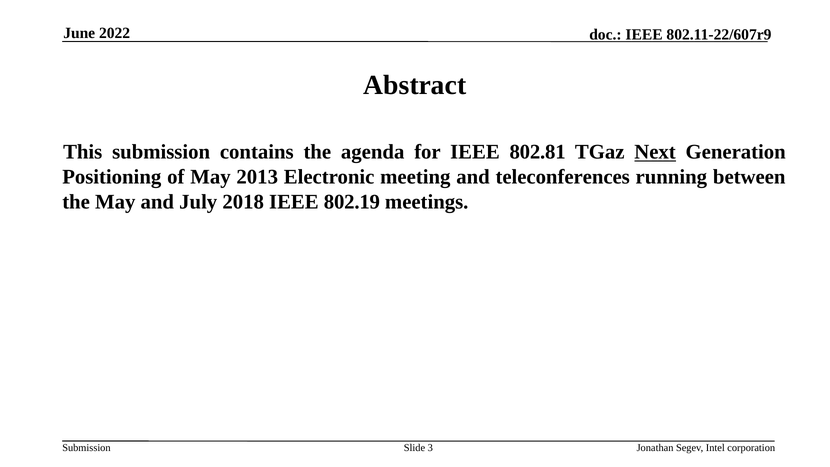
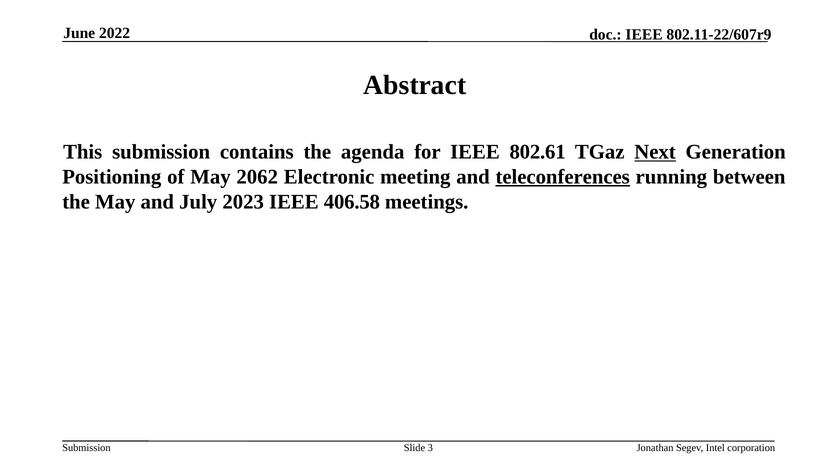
802.81: 802.81 -> 802.61
2013: 2013 -> 2062
teleconferences underline: none -> present
2018: 2018 -> 2023
802.19: 802.19 -> 406.58
